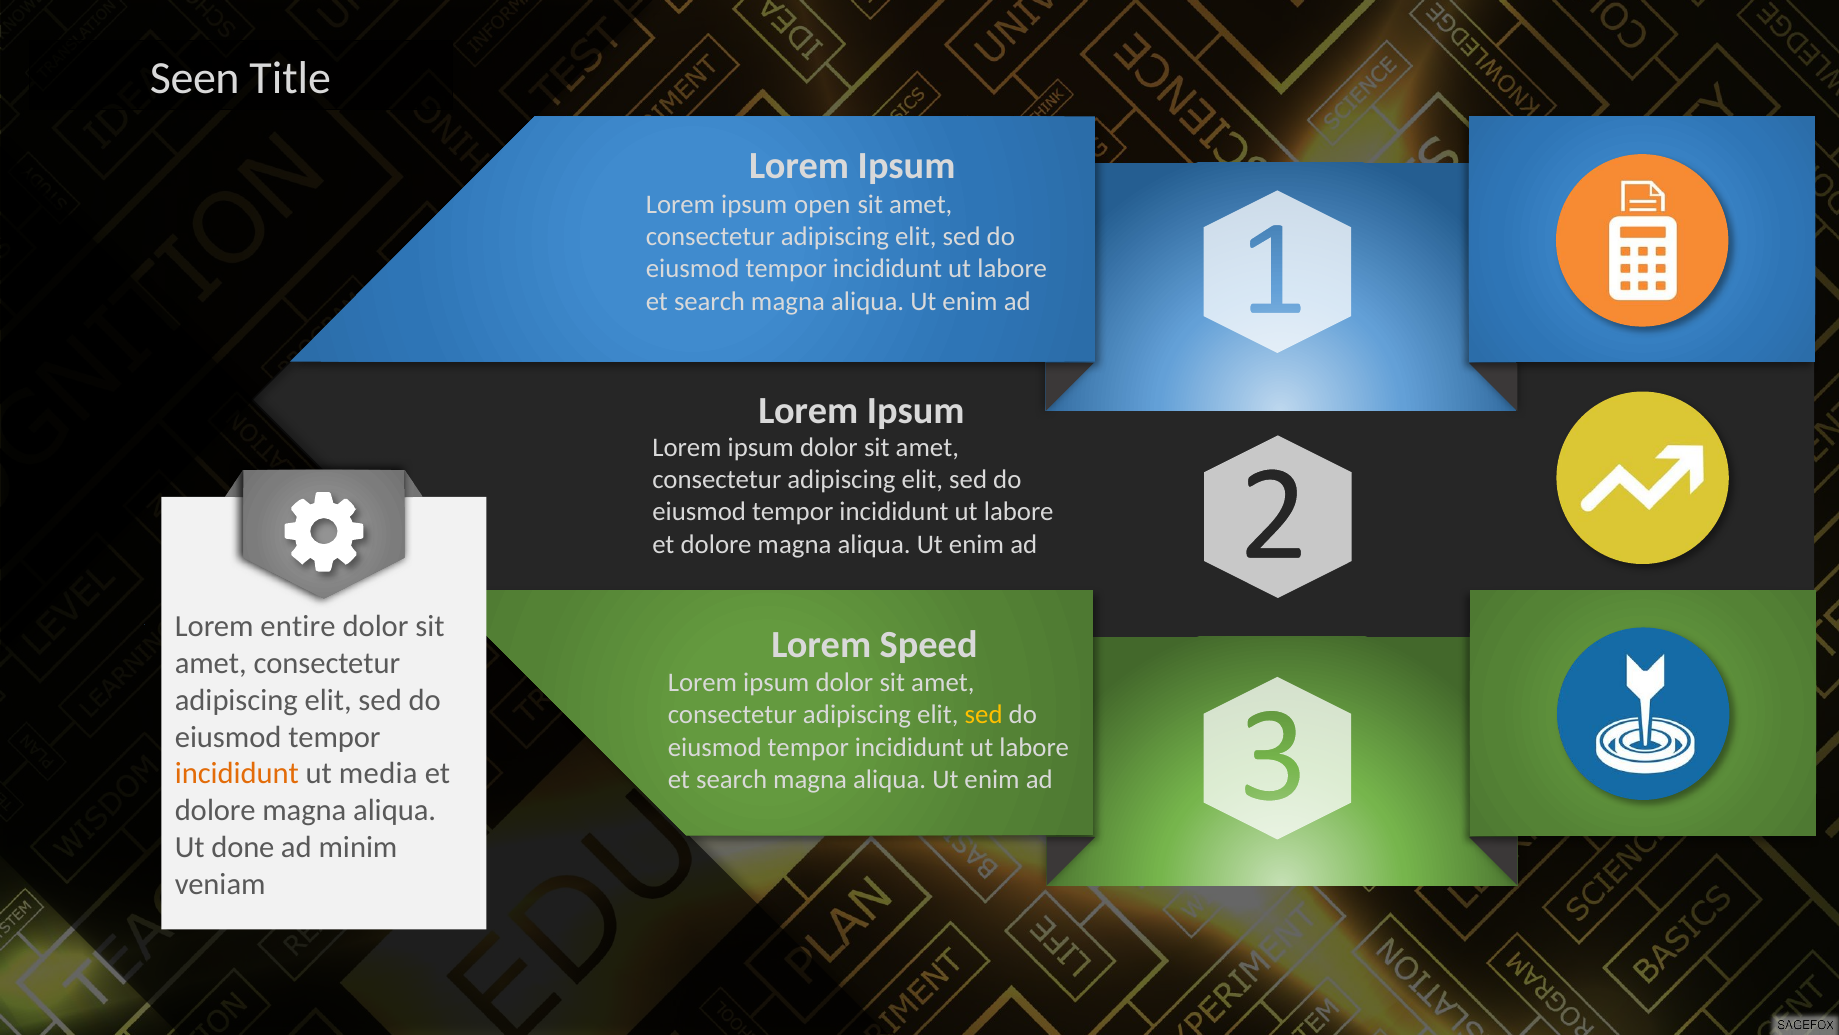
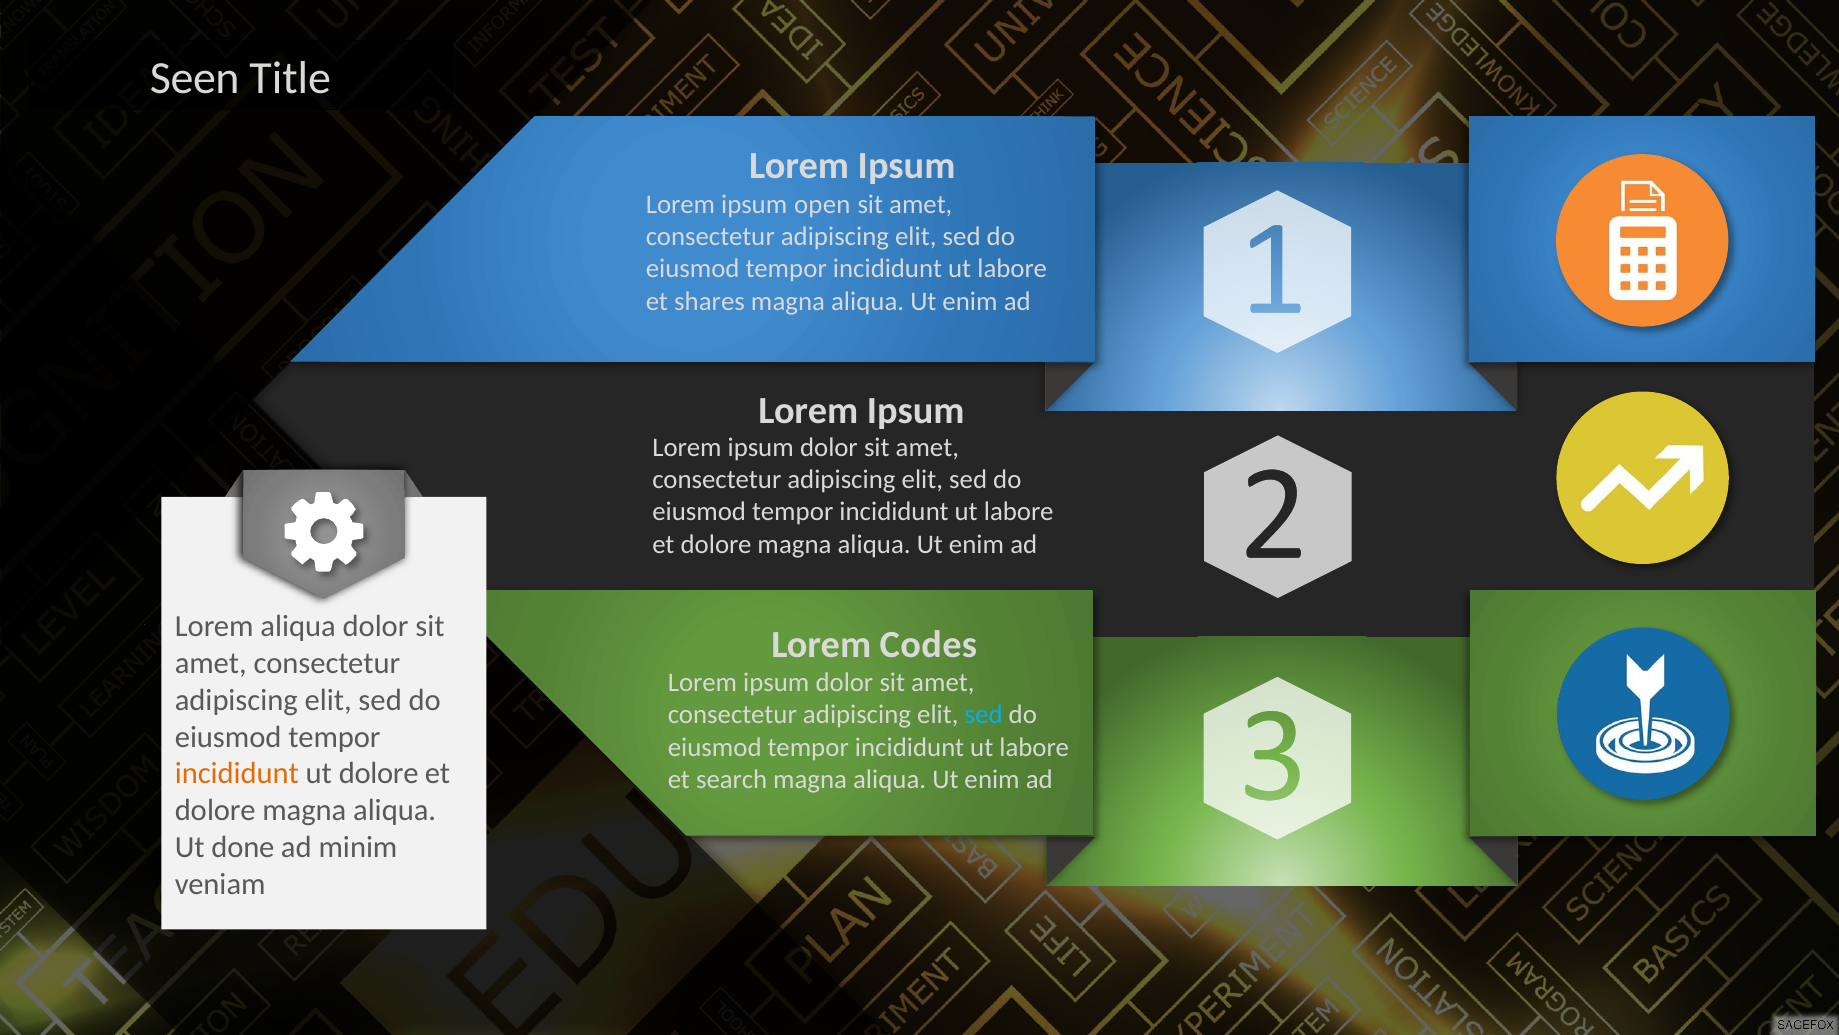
search at (710, 301): search -> shares
Lorem entire: entire -> aliqua
Speed: Speed -> Codes
sed at (984, 715) colour: yellow -> light blue
ut media: media -> dolore
